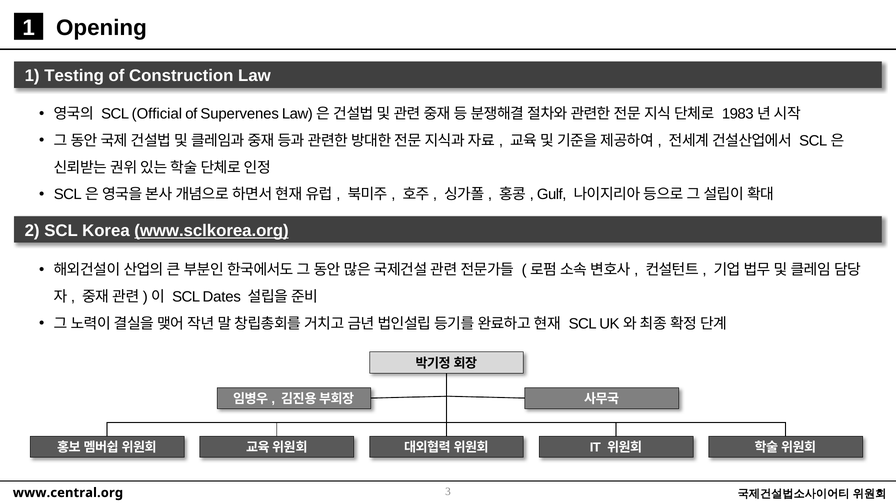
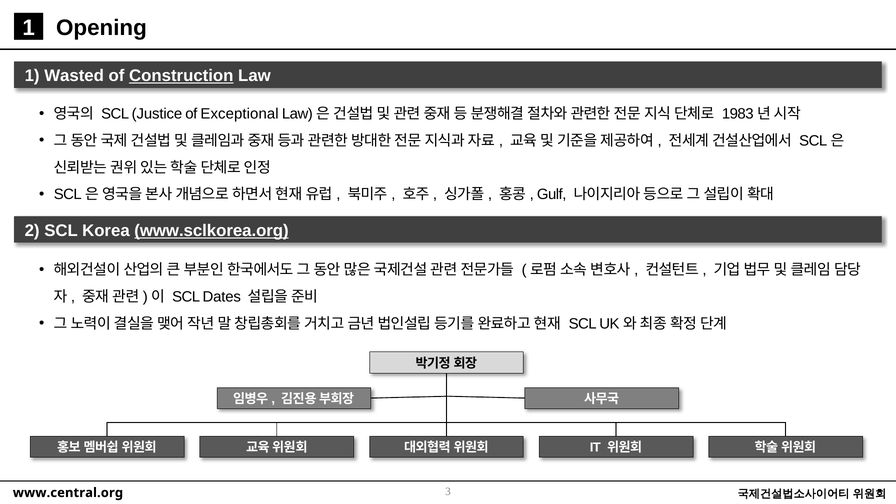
Testing: Testing -> Wasted
Construction underline: none -> present
Official: Official -> Justice
Supervenes: Supervenes -> Exceptional
